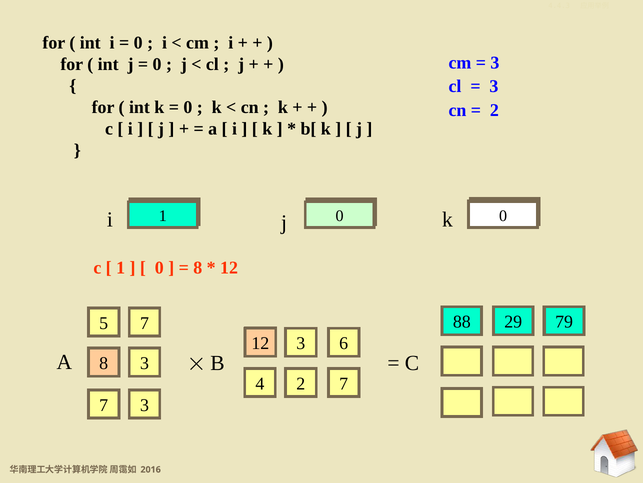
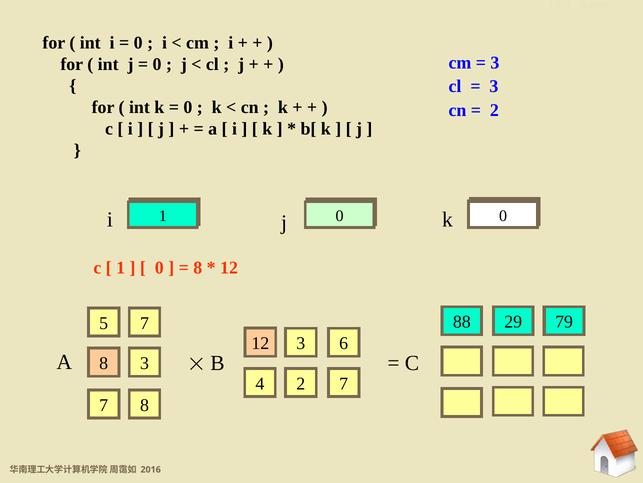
3 at (145, 405): 3 -> 8
